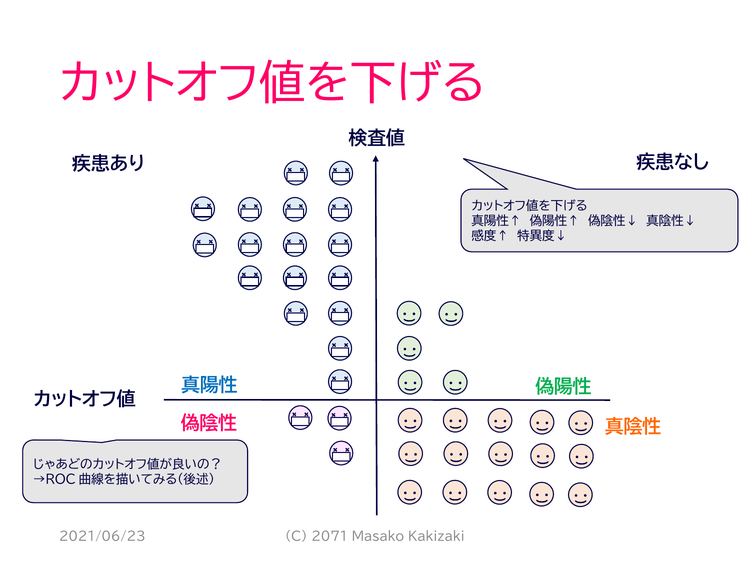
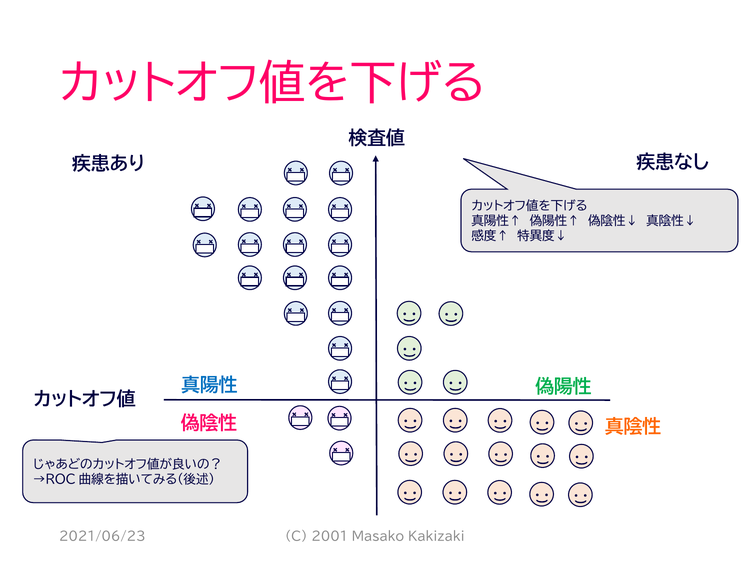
2071: 2071 -> 2001
